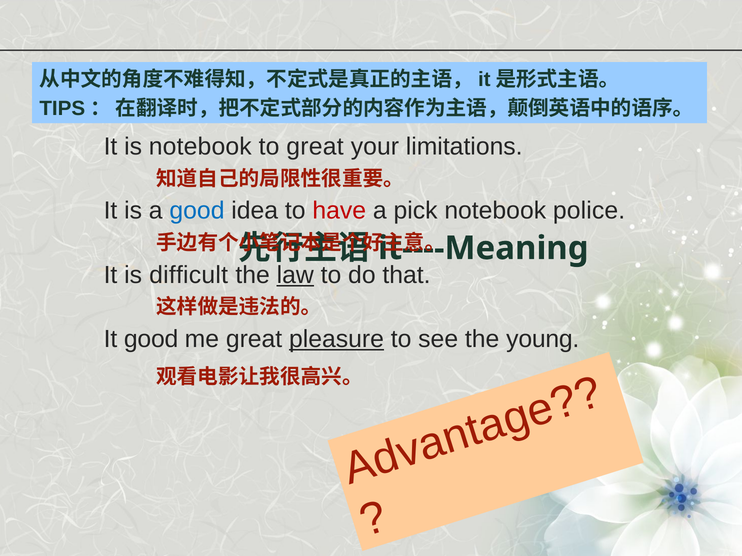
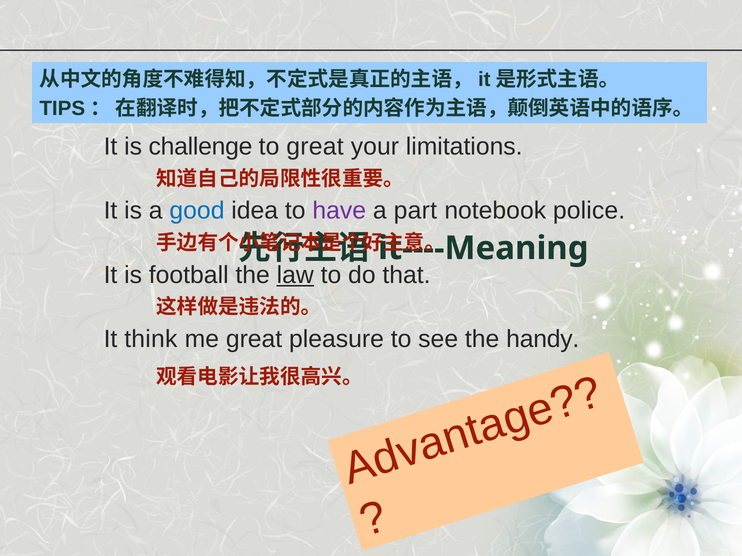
is notebook: notebook -> challenge
have colour: red -> purple
pick: pick -> part
difficult: difficult -> football
It good: good -> think
pleasure underline: present -> none
young: young -> handy
